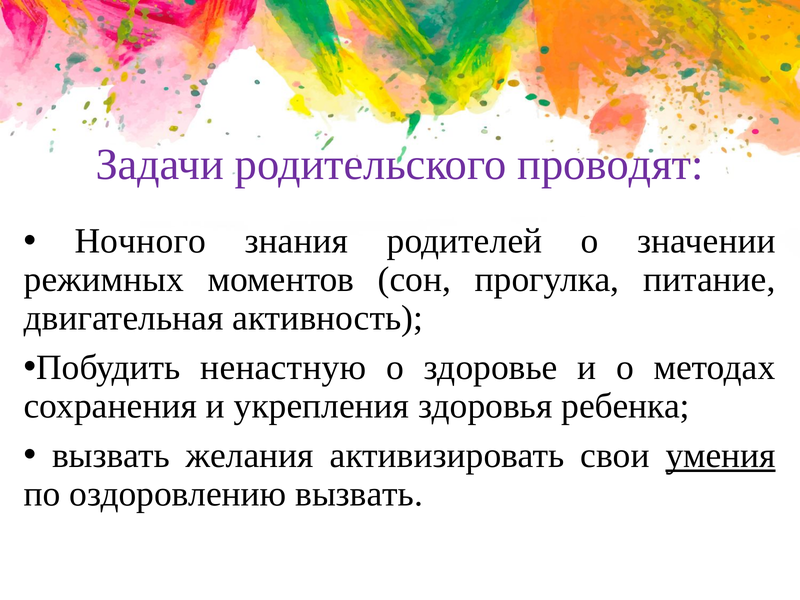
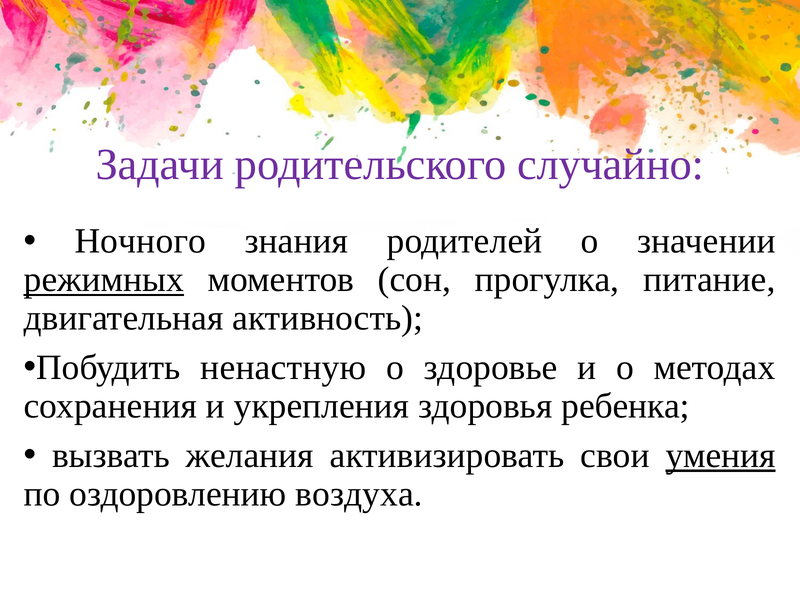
проводят: проводят -> случайно
режимных underline: none -> present
оздоровлению вызвать: вызвать -> воздуха
